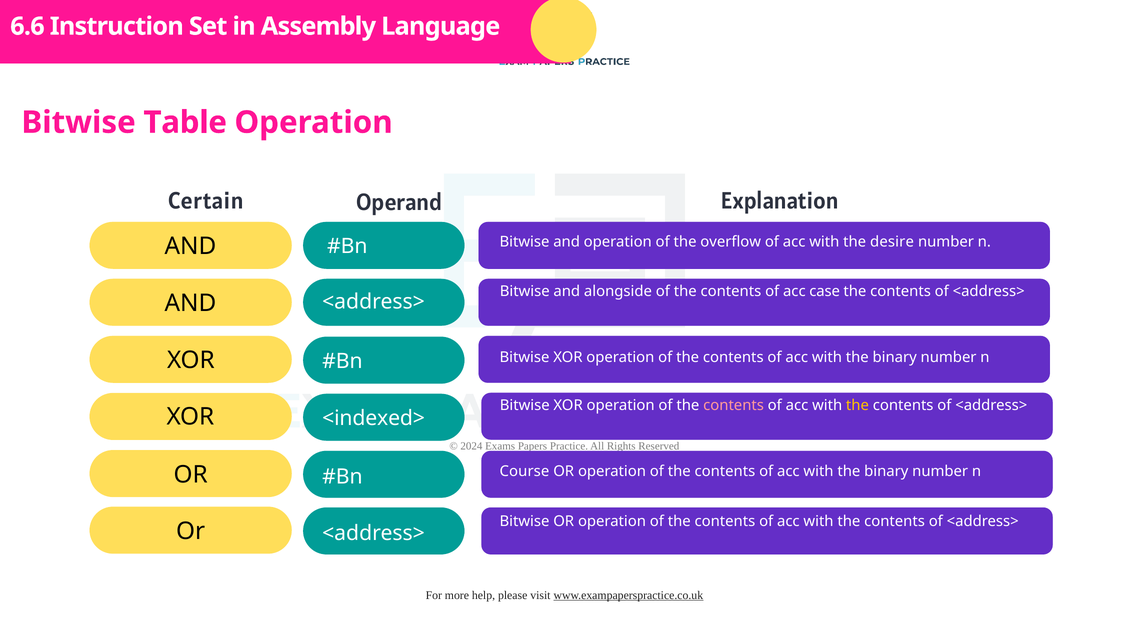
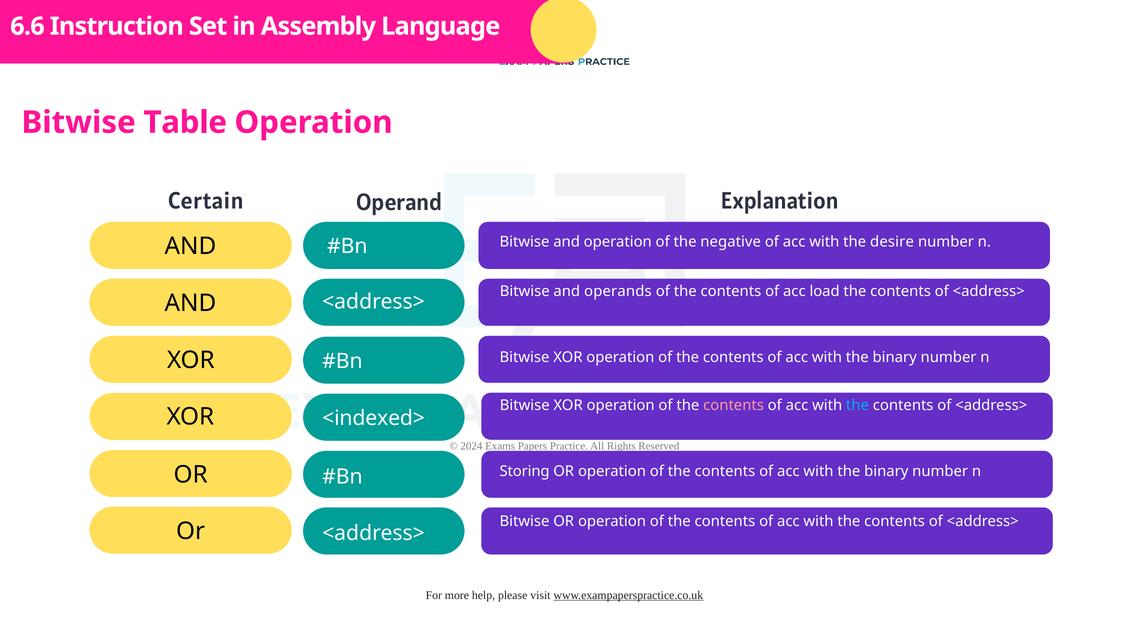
overflow: overflow -> negative
alongside: alongside -> operands
case: case -> load
the at (857, 405) colour: yellow -> light blue
Course: Course -> Storing
